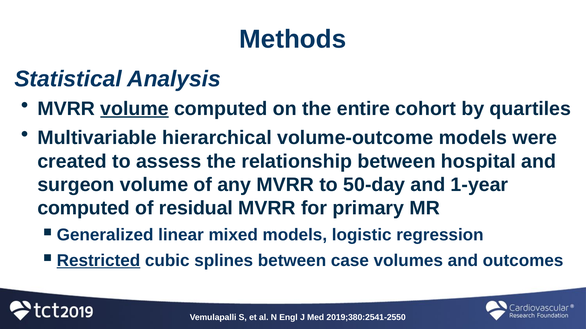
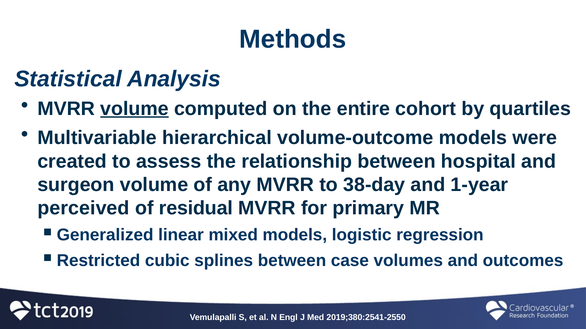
50-day: 50-day -> 38-day
computed at (84, 208): computed -> perceived
Restricted underline: present -> none
